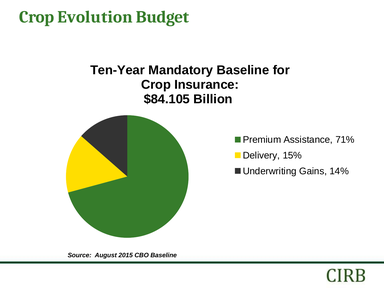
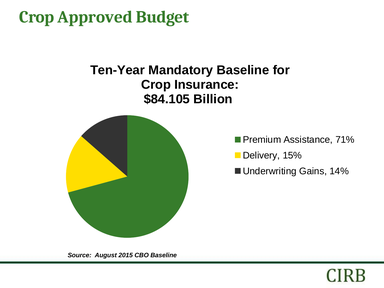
Evolution: Evolution -> Approved
